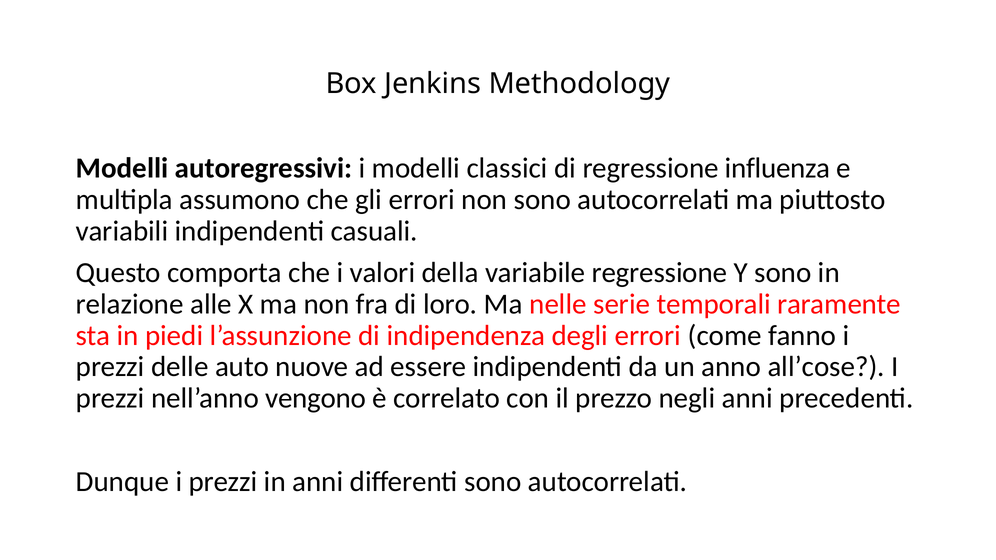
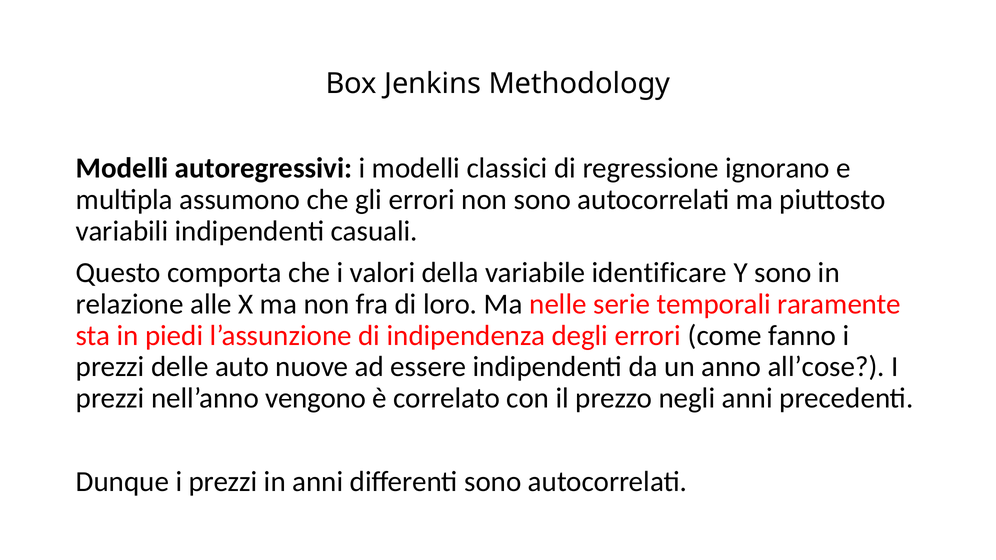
influenza: influenza -> ignorano
variabile regressione: regressione -> identificare
